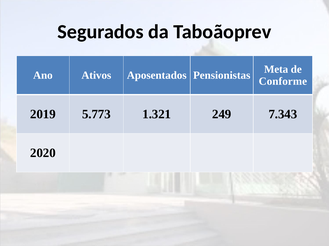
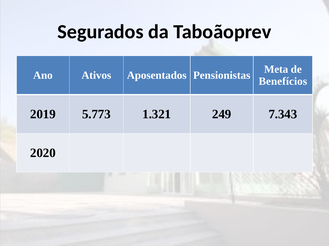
Conforme: Conforme -> Benefícios
